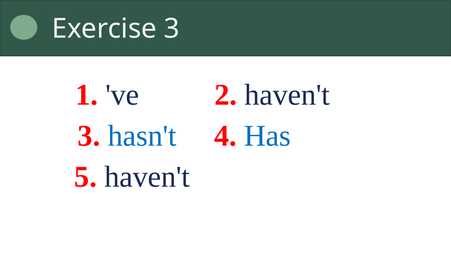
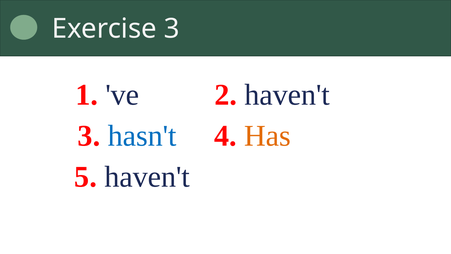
Has colour: blue -> orange
